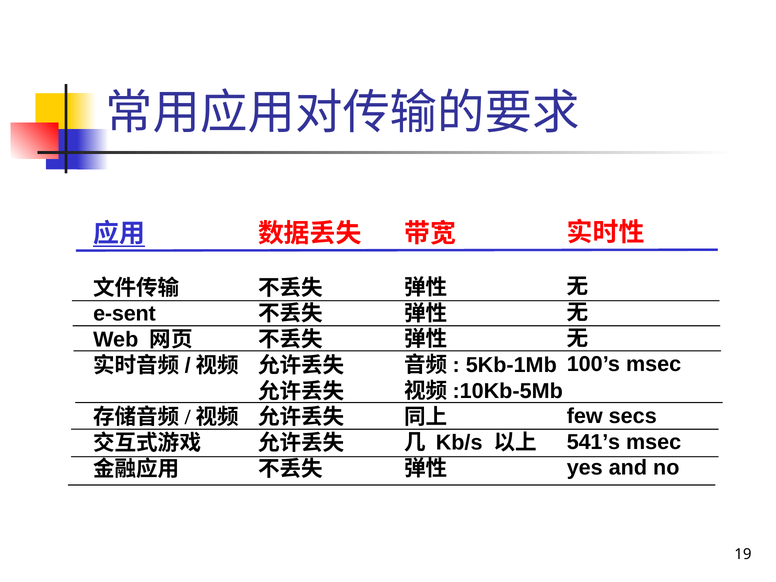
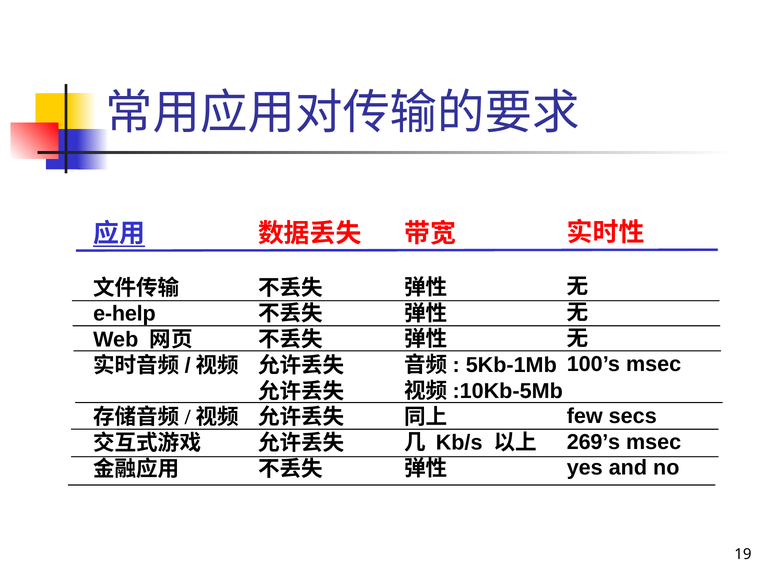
e-sent: e-sent -> e-help
541’s: 541’s -> 269’s
